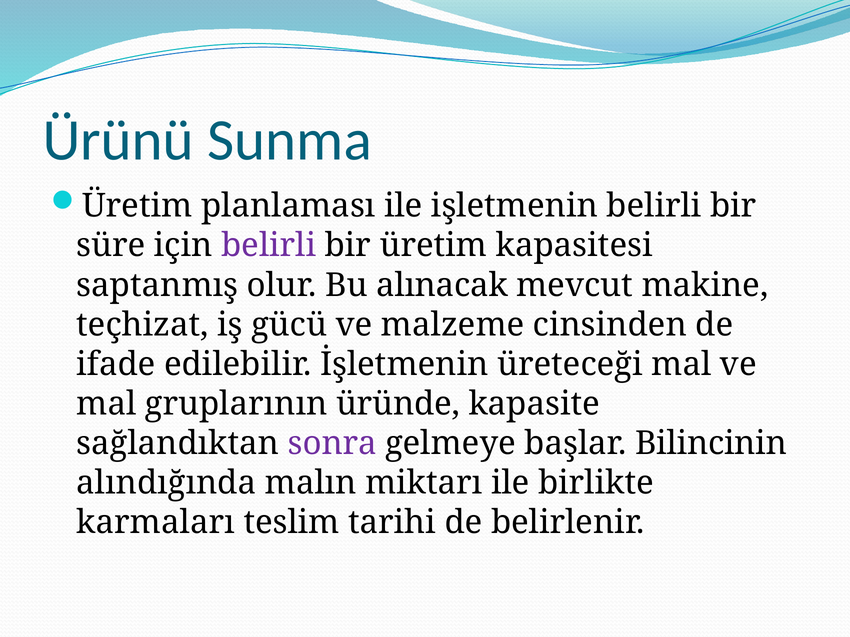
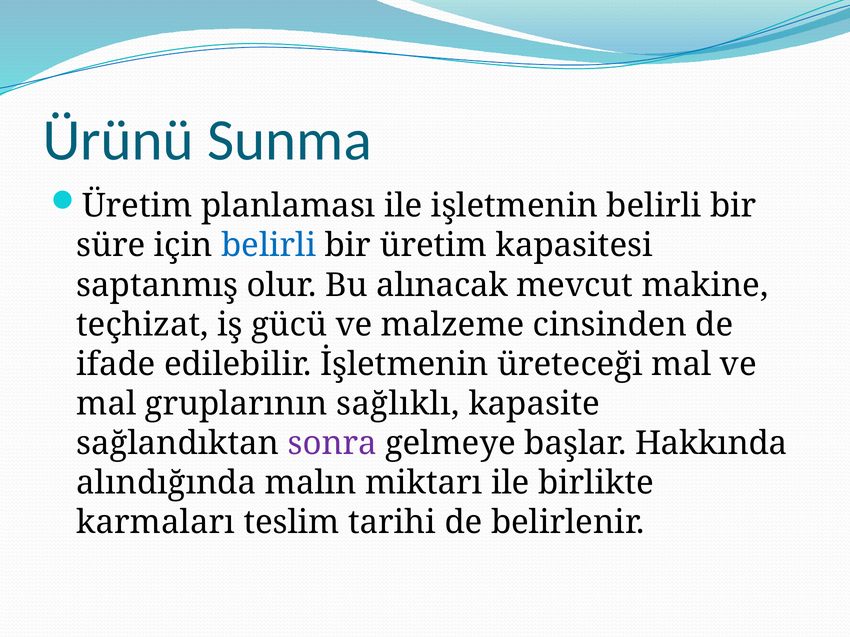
belirli at (269, 246) colour: purple -> blue
üründe: üründe -> sağlıklı
Bilincinin: Bilincinin -> Hakkında
